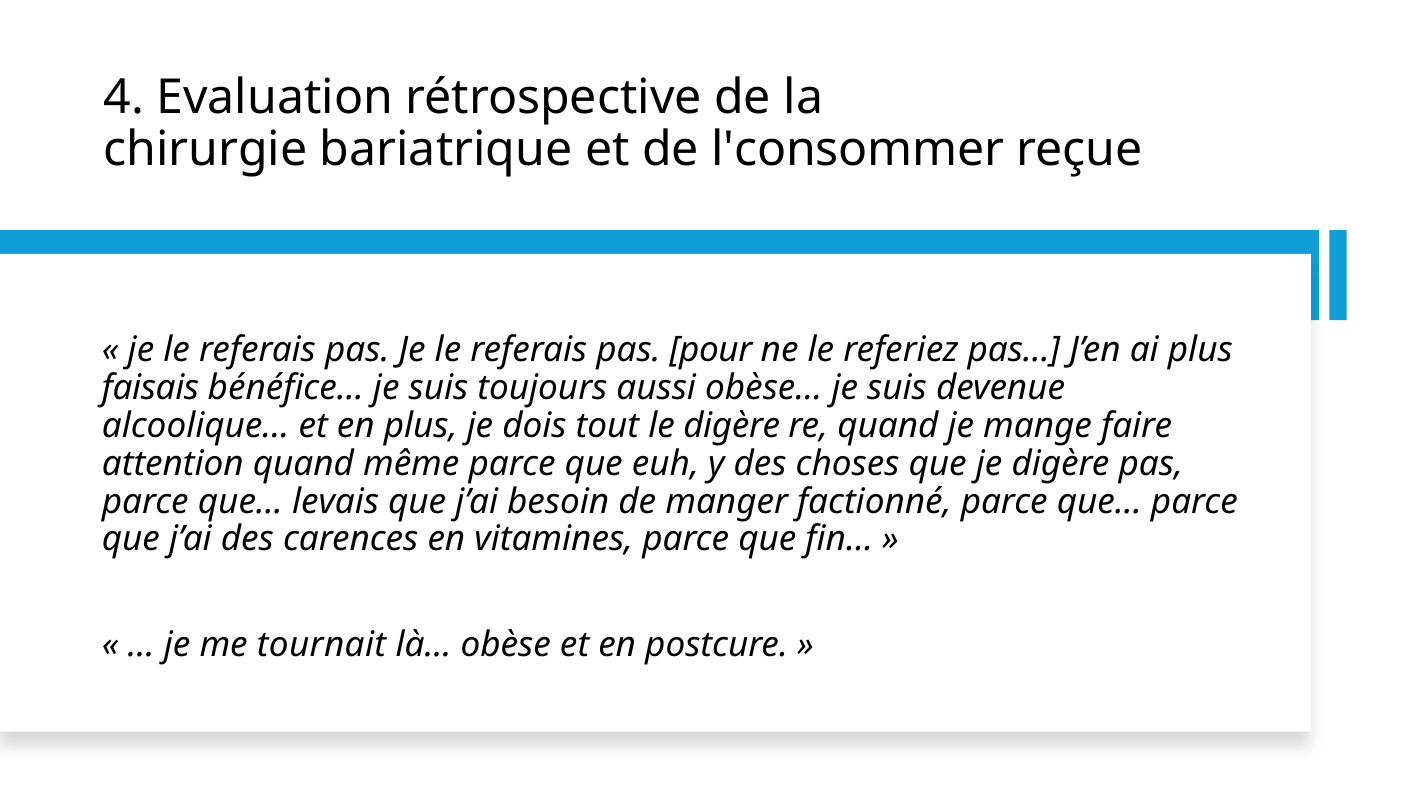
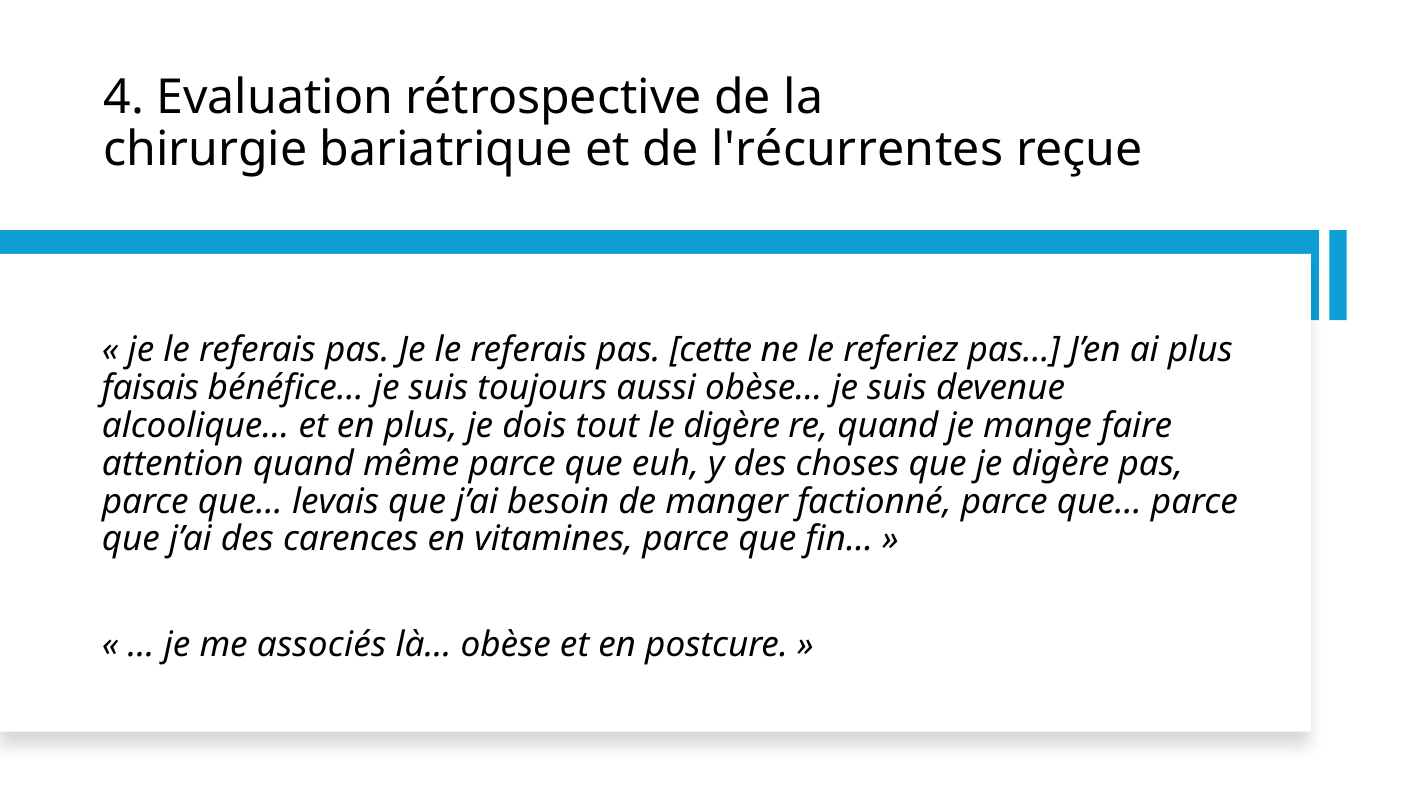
l'consommer: l'consommer -> l'récurrentes
pour: pour -> cette
tournait: tournait -> associés
